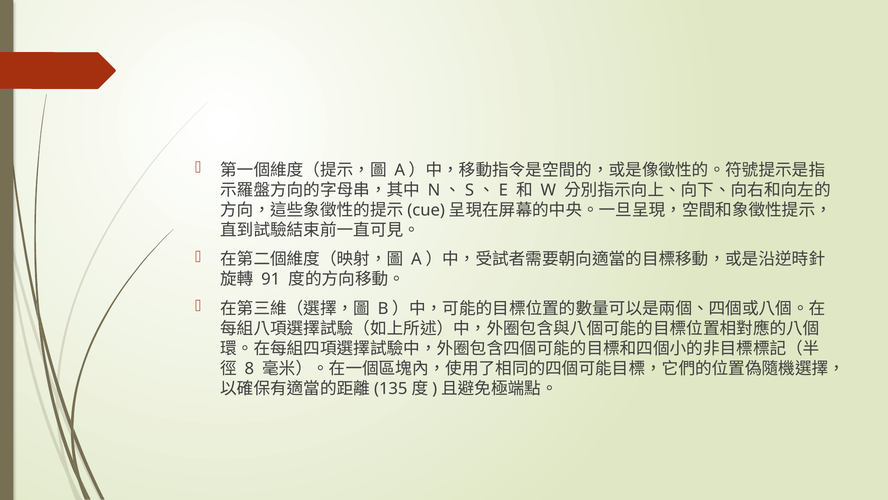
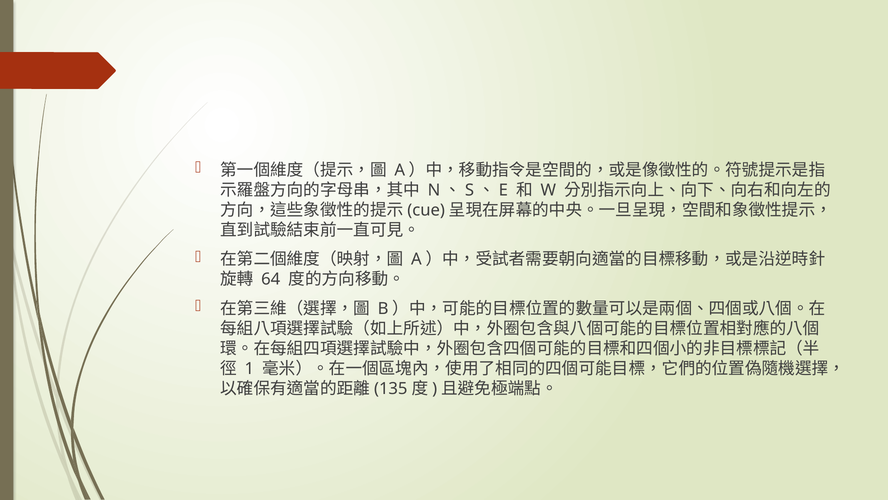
91: 91 -> 64
8: 8 -> 1
